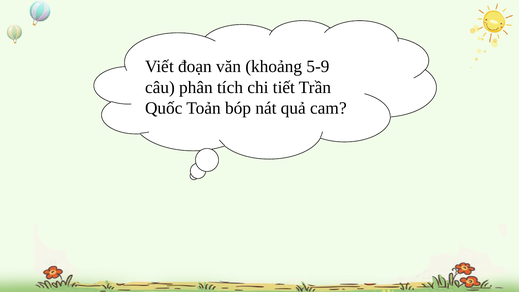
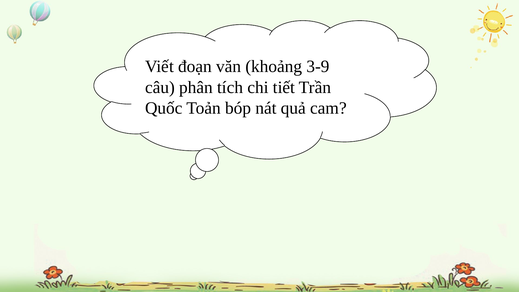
5-9: 5-9 -> 3-9
